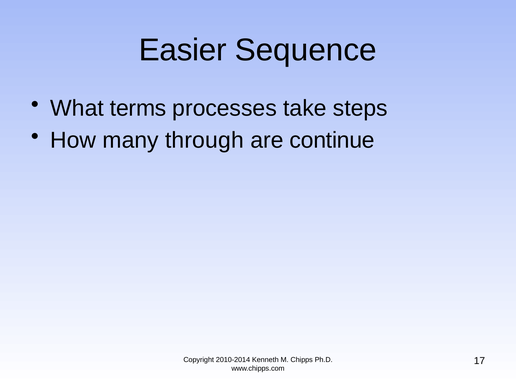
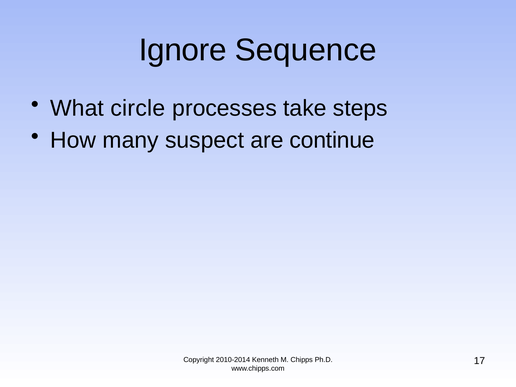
Easier: Easier -> Ignore
terms: terms -> circle
through: through -> suspect
